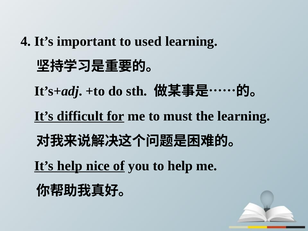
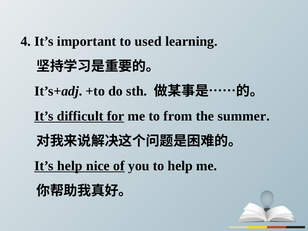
must: must -> from
the learning: learning -> summer
